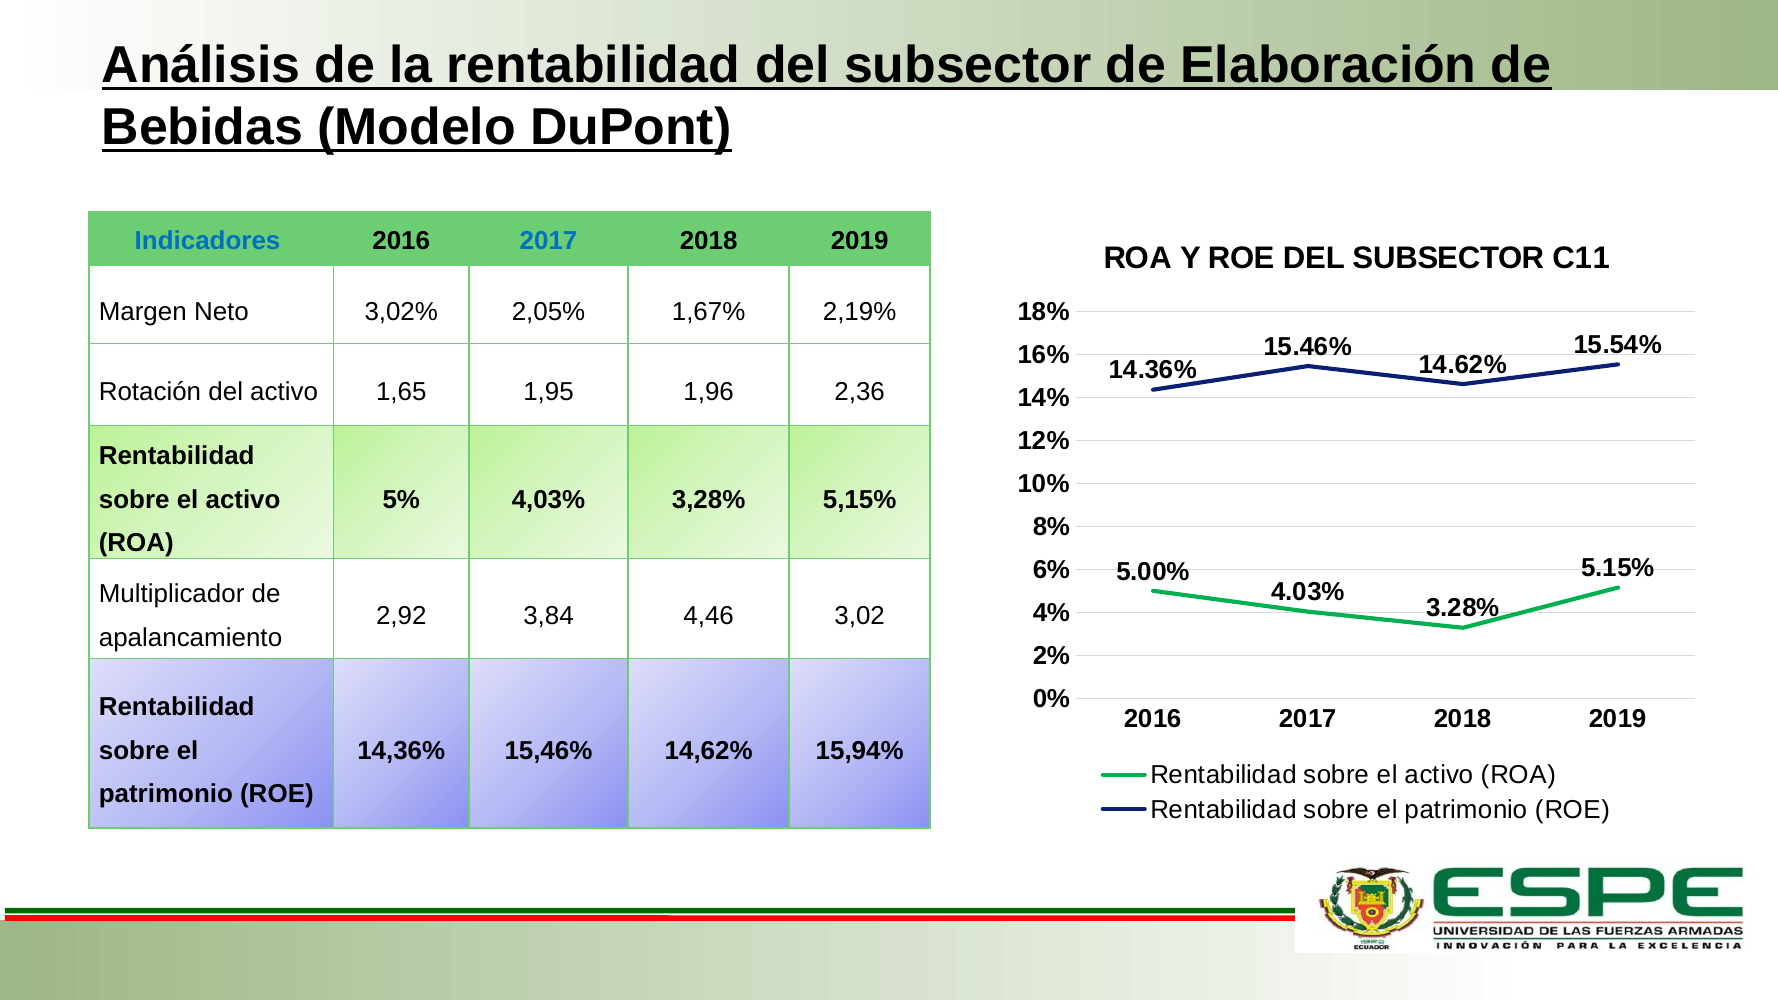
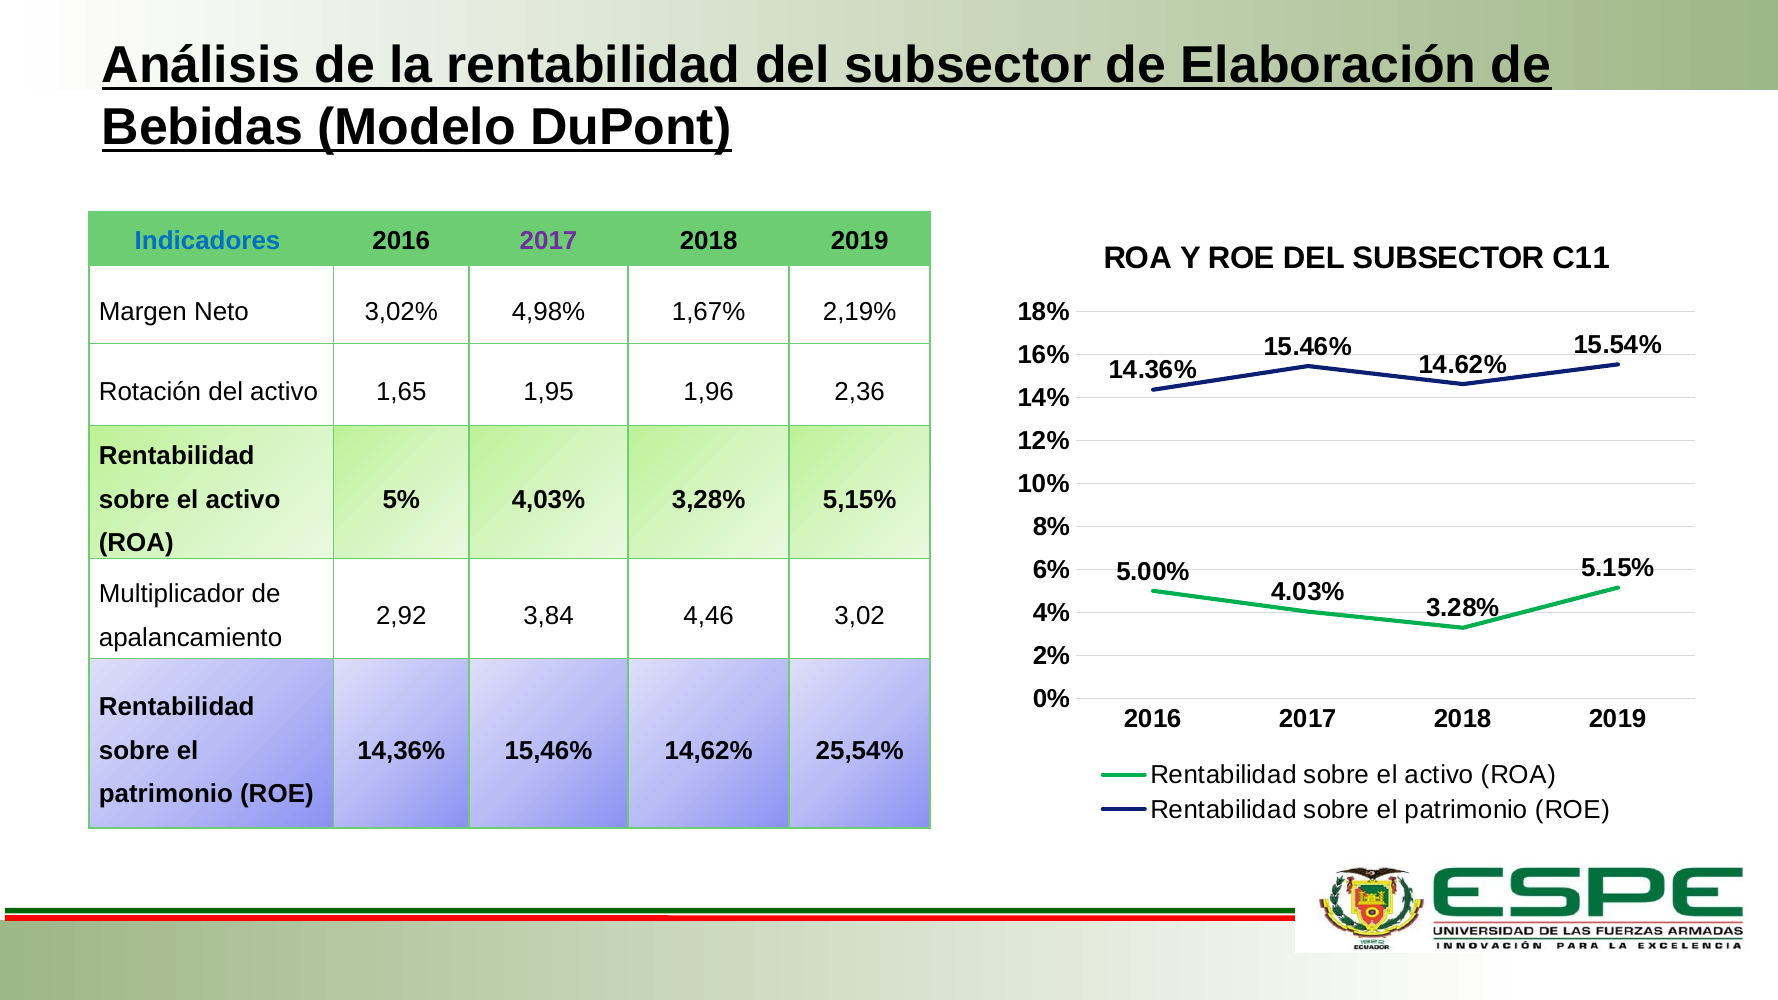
2017 at (548, 241) colour: blue -> purple
2,05%: 2,05% -> 4,98%
15,94%: 15,94% -> 25,54%
